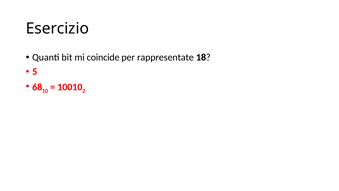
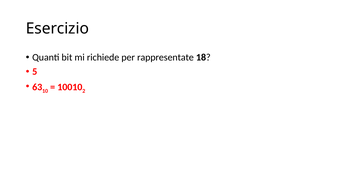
coincide: coincide -> richiede
68: 68 -> 63
